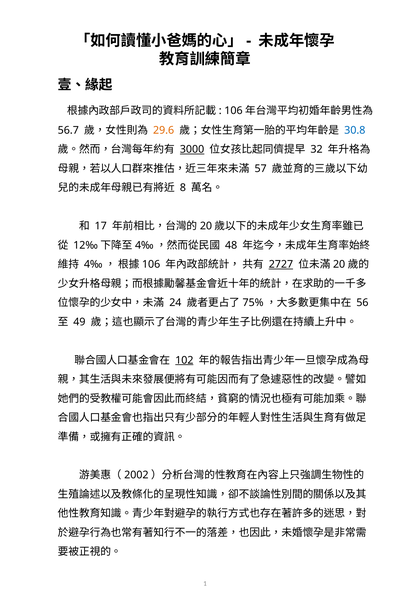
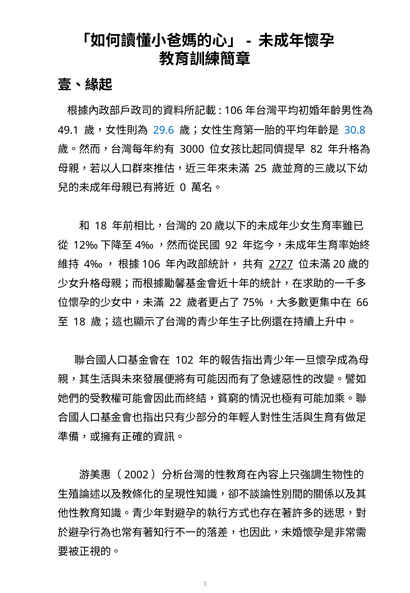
56.7: 56.7 -> 49.1
29.6 colour: orange -> blue
3000 underline: present -> none
32: 32 -> 82
57: 57 -> 25
8: 8 -> 0
17 at (101, 226): 17 -> 18
48: 48 -> 92
24: 24 -> 22
56: 56 -> 66
49 at (79, 321): 49 -> 18
102 underline: present -> none
